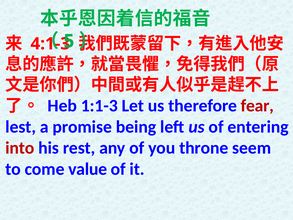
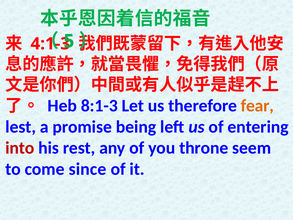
1:1-3: 1:1-3 -> 8:1-3
fear colour: red -> orange
value: value -> since
